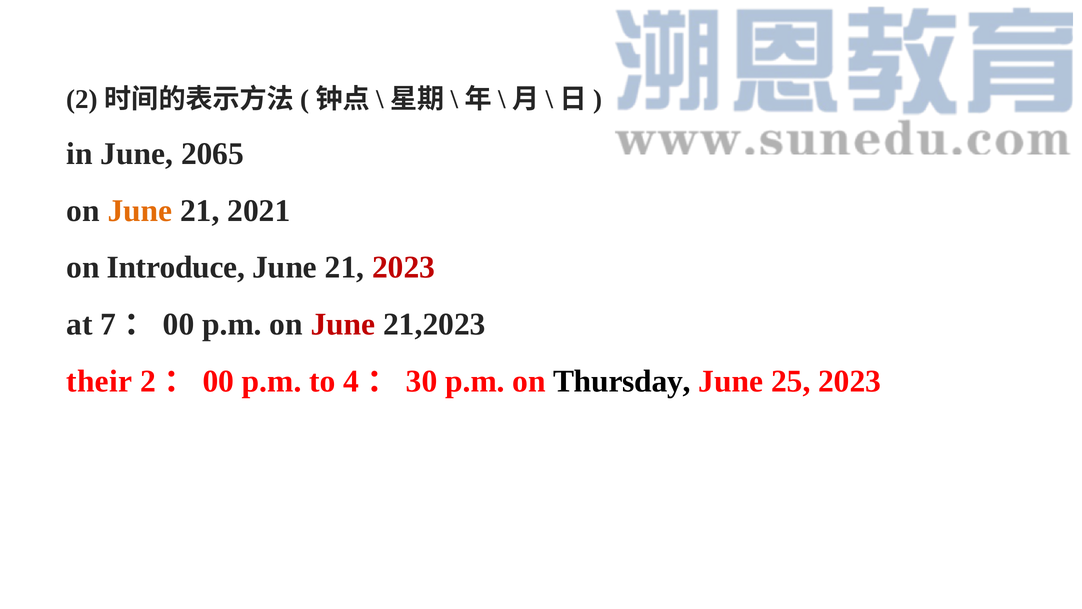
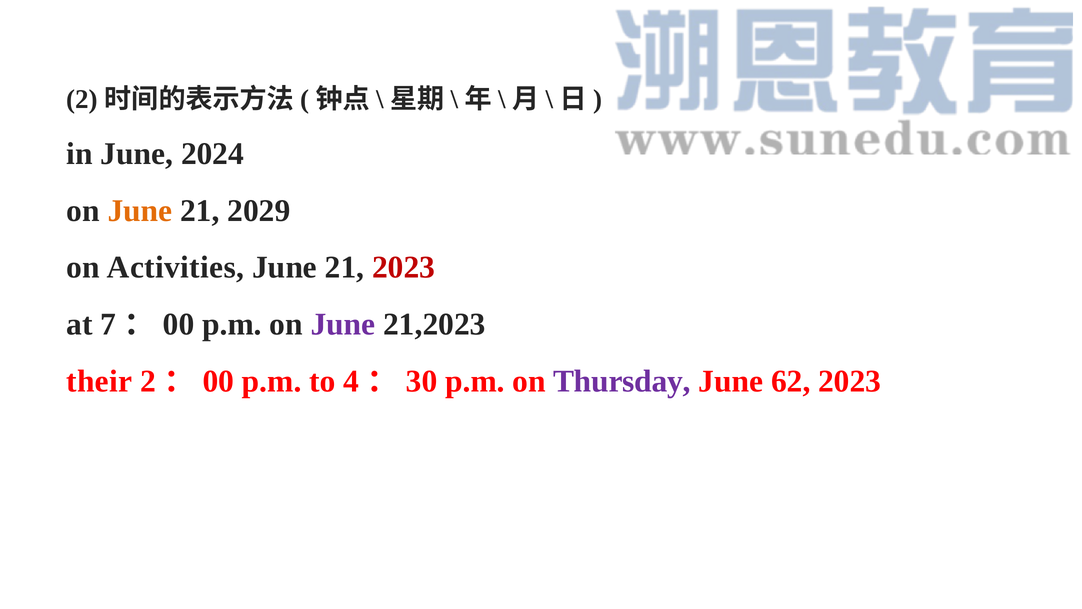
2065: 2065 -> 2024
2021: 2021 -> 2029
Introduce: Introduce -> Activities
June at (343, 324) colour: red -> purple
Thursday colour: black -> purple
25: 25 -> 62
